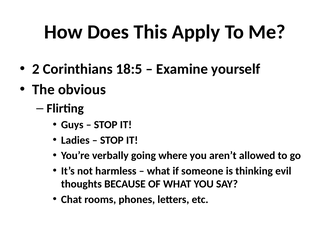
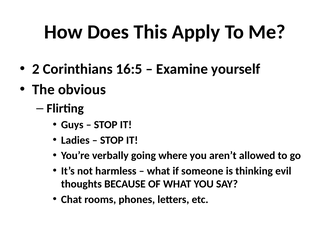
18:5: 18:5 -> 16:5
